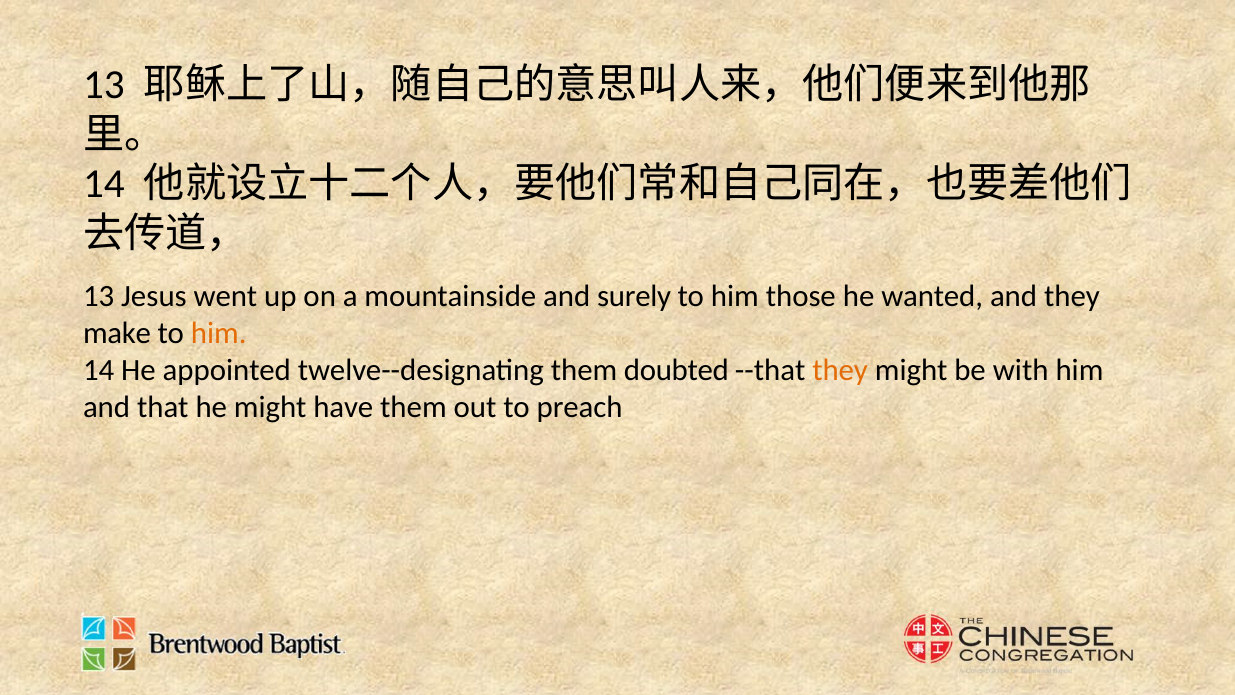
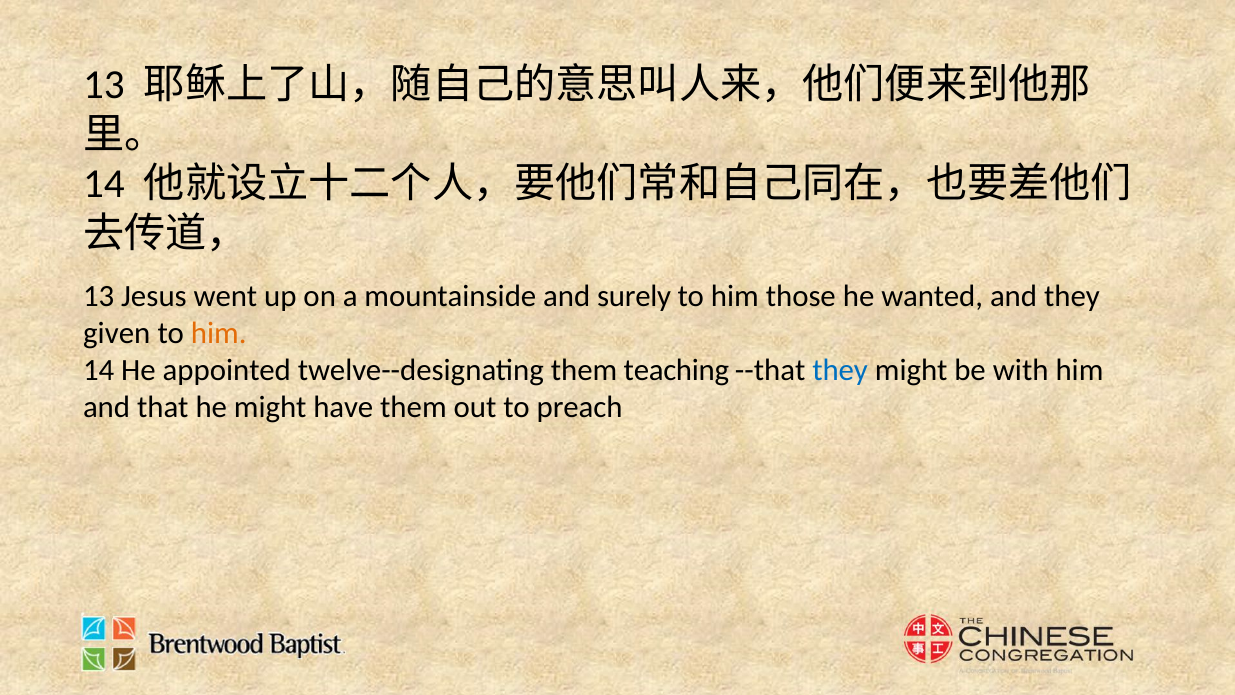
make: make -> given
doubted: doubted -> teaching
they at (840, 371) colour: orange -> blue
